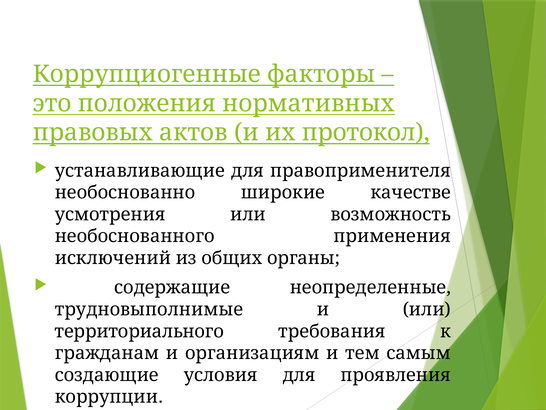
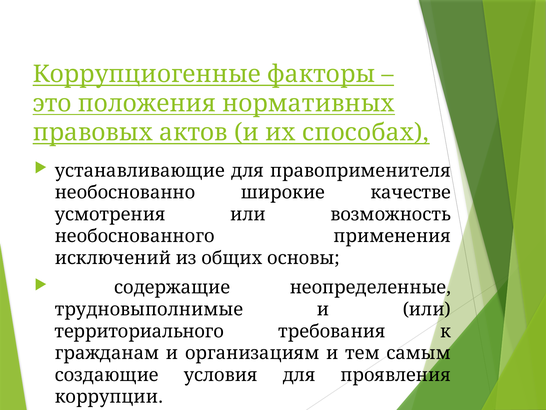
протокол: протокол -> способах
органы: органы -> основы
